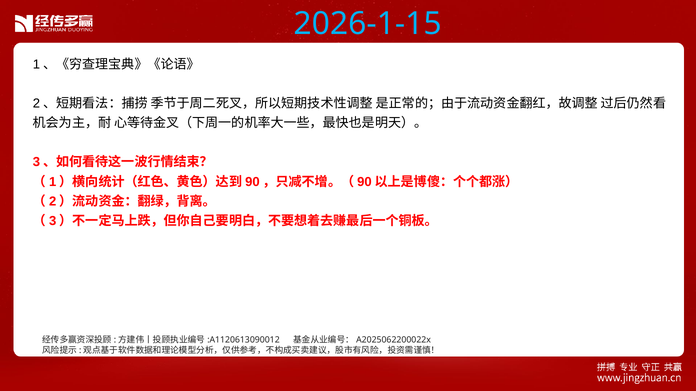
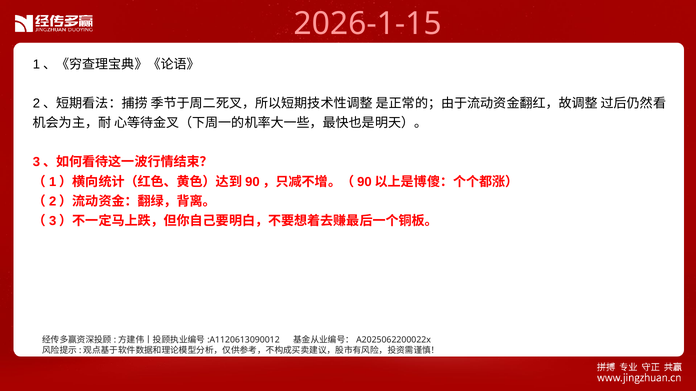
2026-1-15 colour: light blue -> pink
